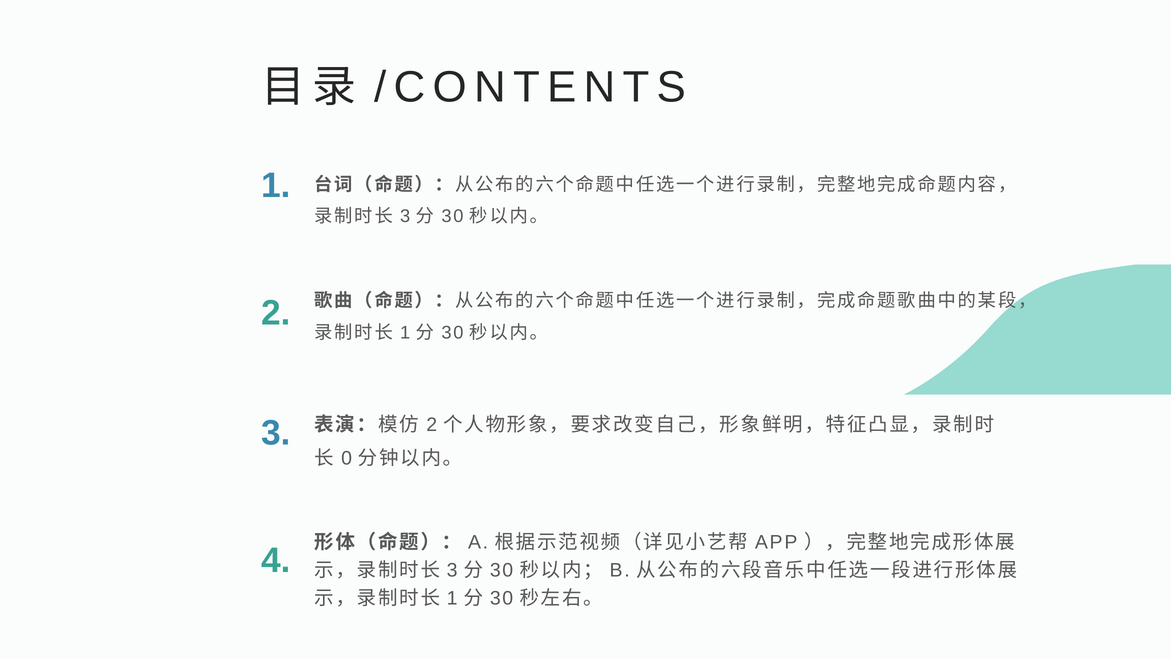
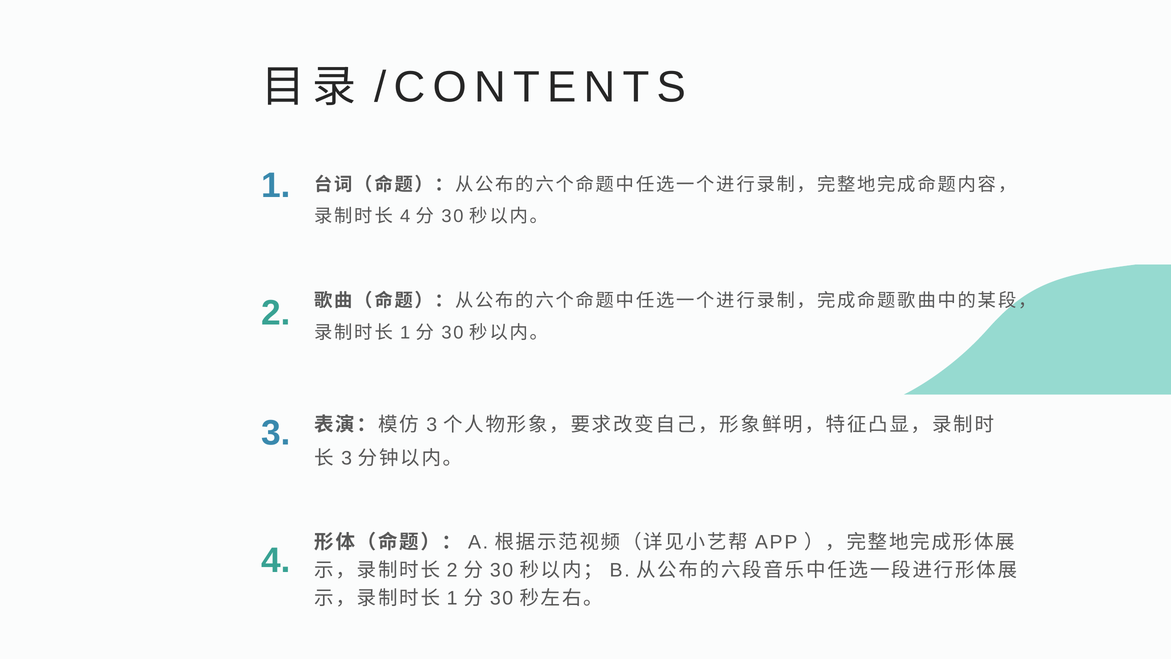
3 at (405, 216): 3 -> 4
2 at (432, 424): 2 -> 3
0 at (347, 458): 0 -> 3
3 at (452, 570): 3 -> 2
